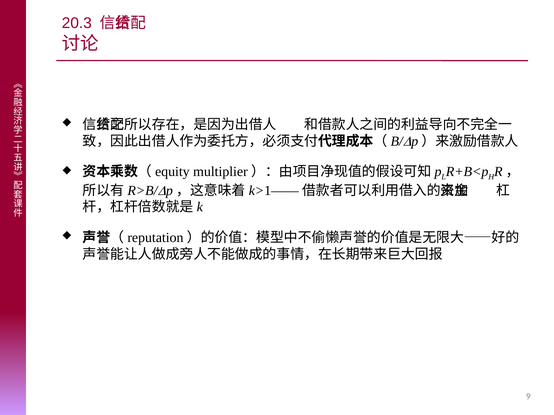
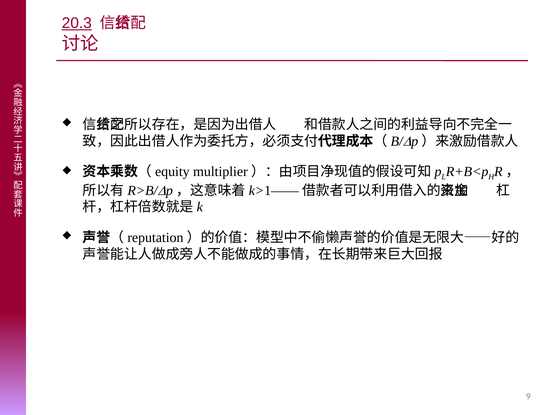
20.3 underline: none -> present
